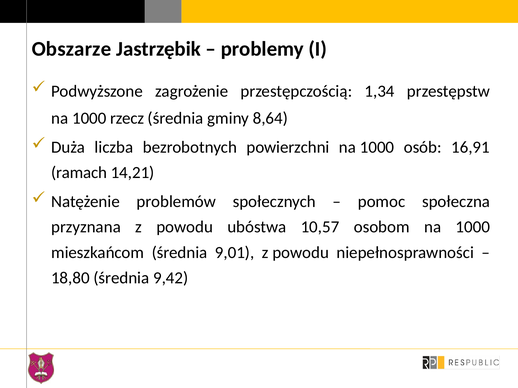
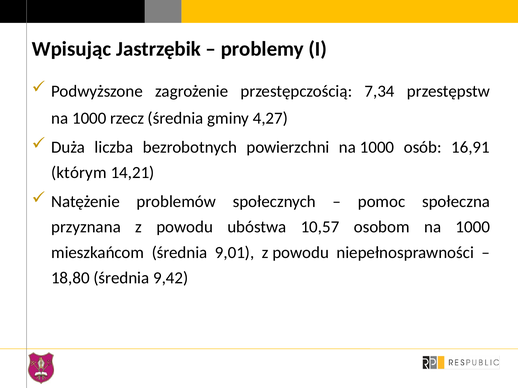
Obszarze: Obszarze -> Wpisując
1,34: 1,34 -> 7,34
8,64: 8,64 -> 4,27
ramach: ramach -> którym
